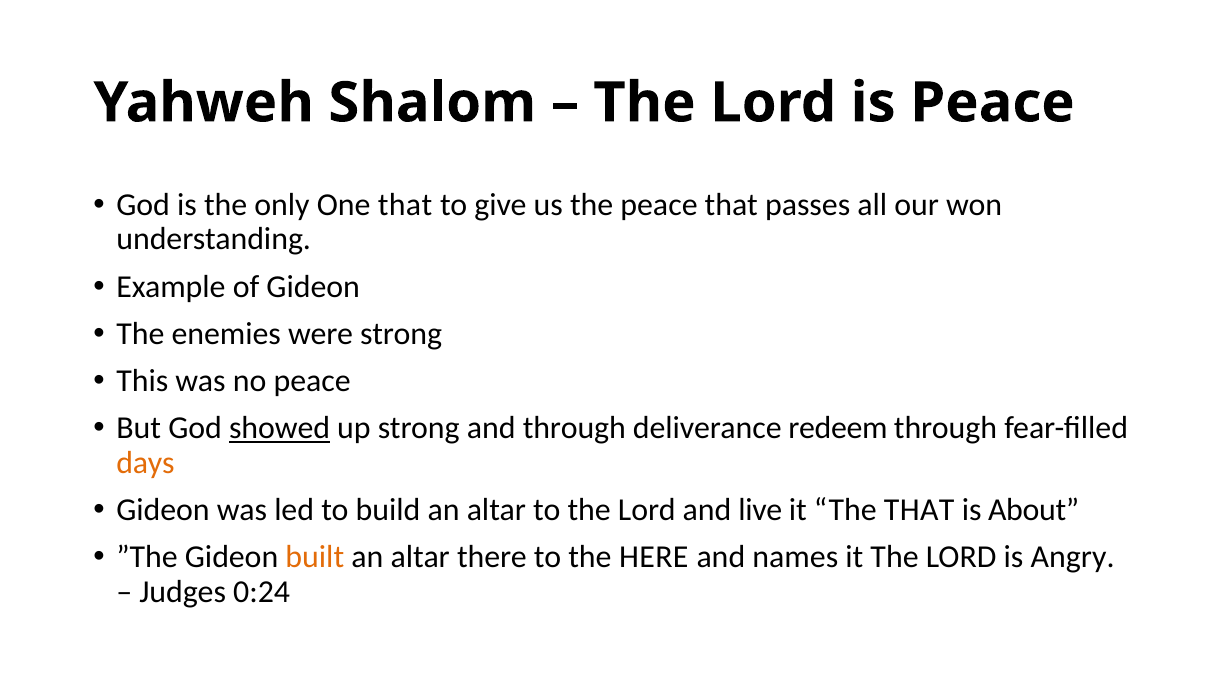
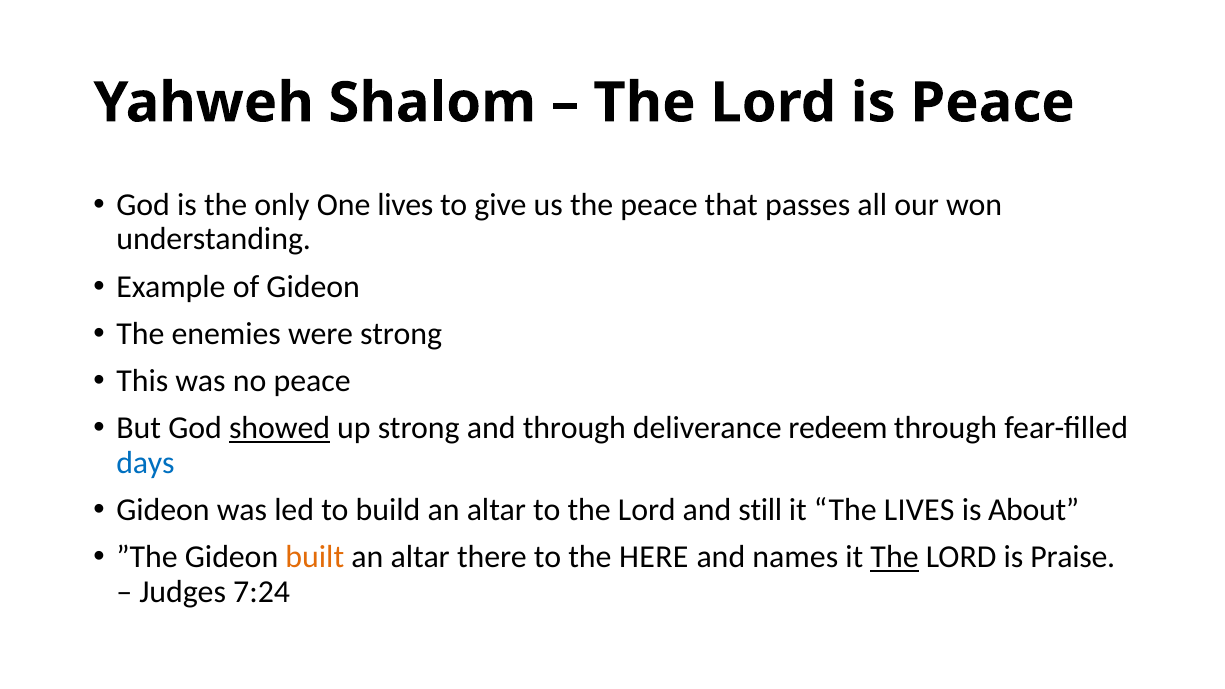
One that: that -> lives
days colour: orange -> blue
live: live -> still
The THAT: THAT -> LIVES
The at (895, 557) underline: none -> present
Angry: Angry -> Praise
0:24: 0:24 -> 7:24
